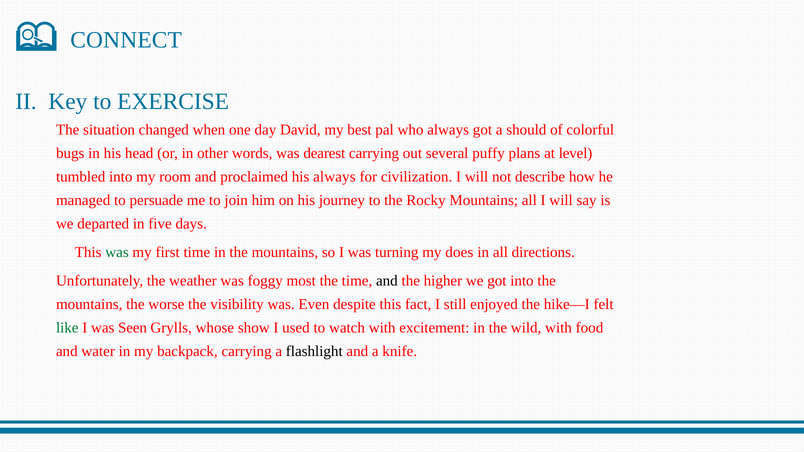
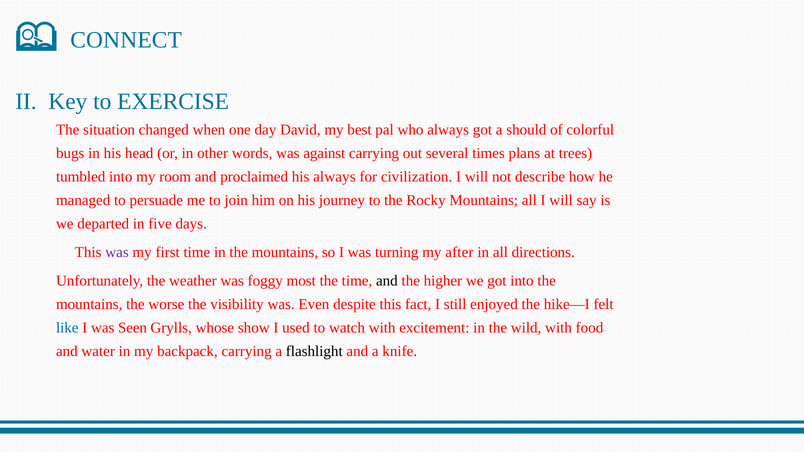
dearest: dearest -> against
puffy: puffy -> times
level: level -> trees
was at (117, 252) colour: green -> purple
does: does -> after
like colour: green -> blue
